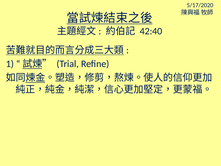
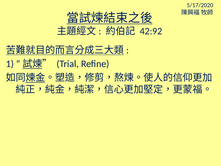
42:40: 42:40 -> 42:92
